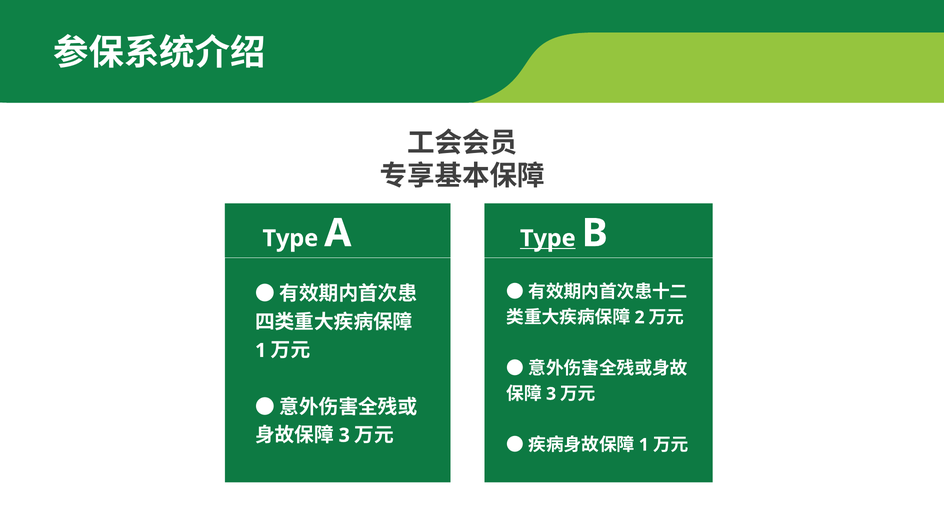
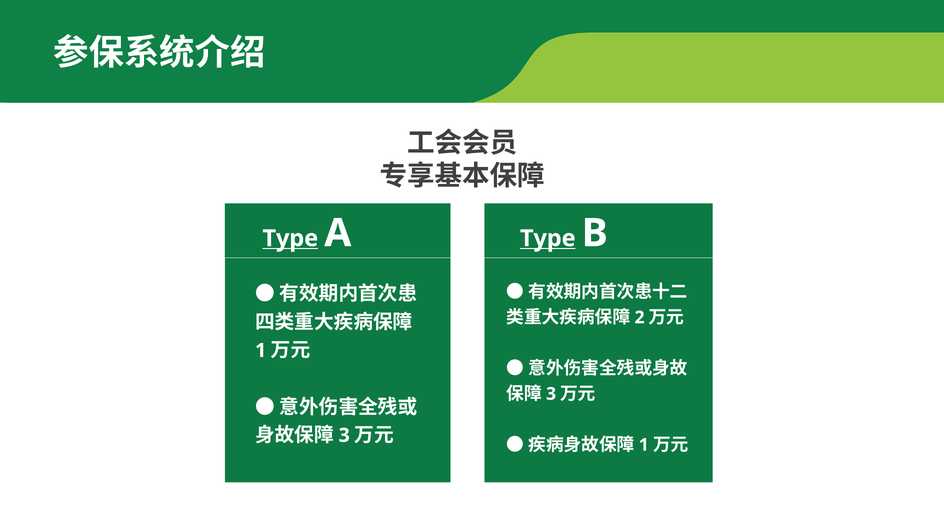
Type at (290, 238) underline: none -> present
